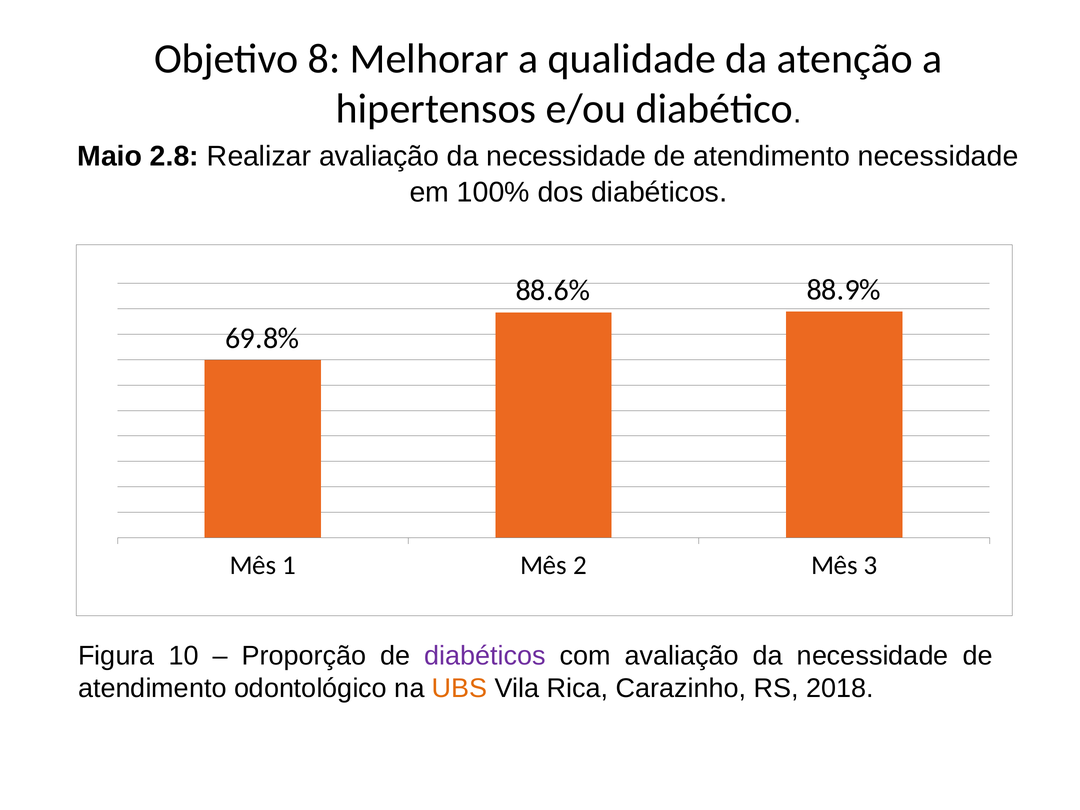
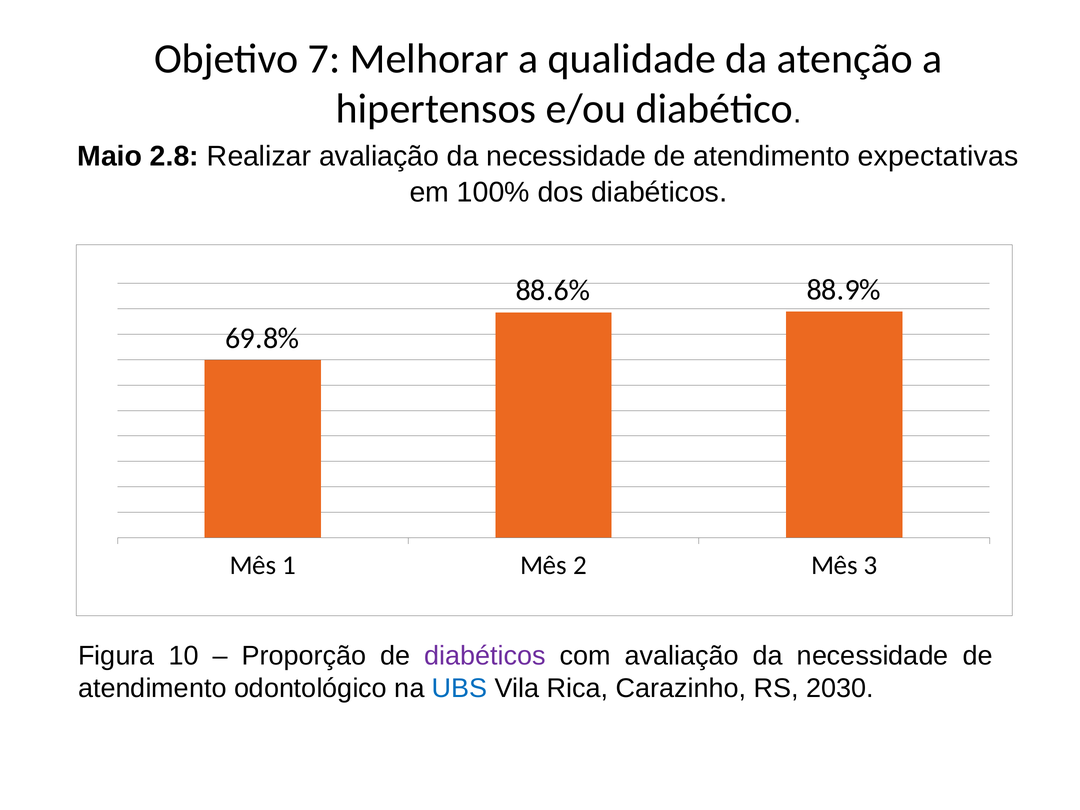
8: 8 -> 7
atendimento necessidade: necessidade -> expectativas
UBS colour: orange -> blue
2018: 2018 -> 2030
